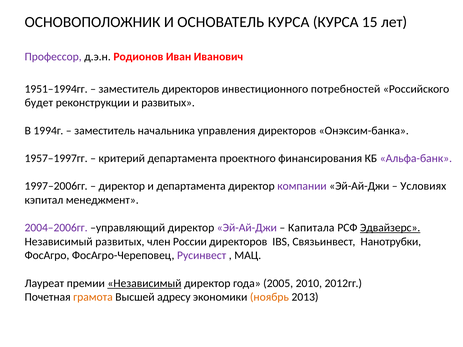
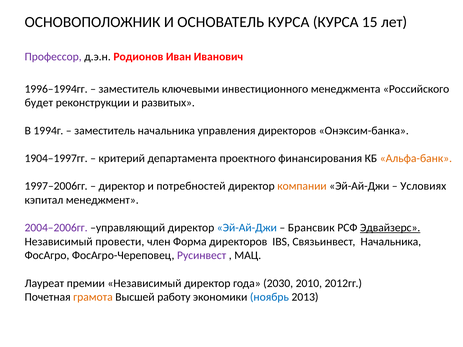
1951–1994гг: 1951–1994гг -> 1996–1994гг
заместитель директоров: директоров -> ключевыми
потребностей: потребностей -> менеджмента
1957–1997гг: 1957–1997гг -> 1904–1997гг
Альфа-банк colour: purple -> orange
и департамента: департамента -> потребностей
компании colour: purple -> orange
Эй-Ай-Джи at (247, 228) colour: purple -> blue
Капитала: Капитала -> Брансвик
Независимый развитых: развитых -> провести
России: России -> Форма
Связьинвест Нанотрубки: Нанотрубки -> Начальника
Независимый at (144, 283) underline: present -> none
2005: 2005 -> 2030
адресу: адресу -> работу
ноябрь colour: orange -> blue
